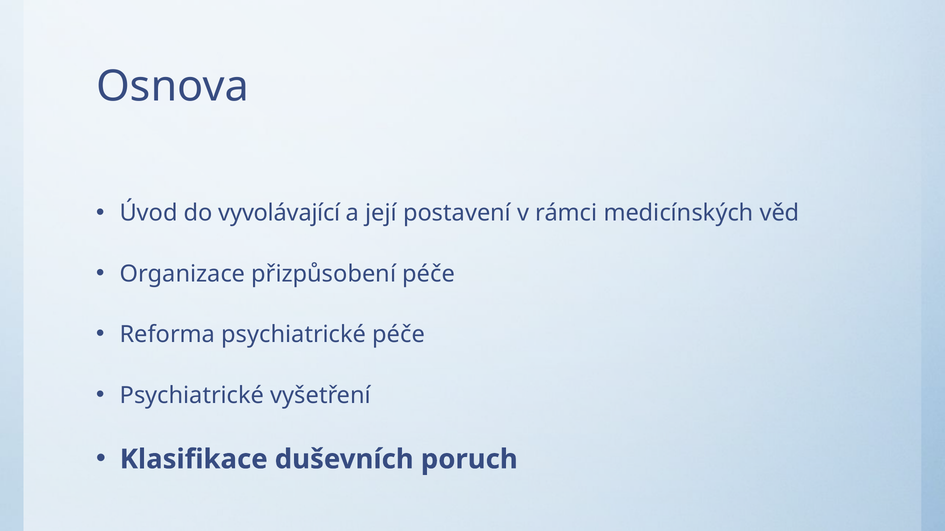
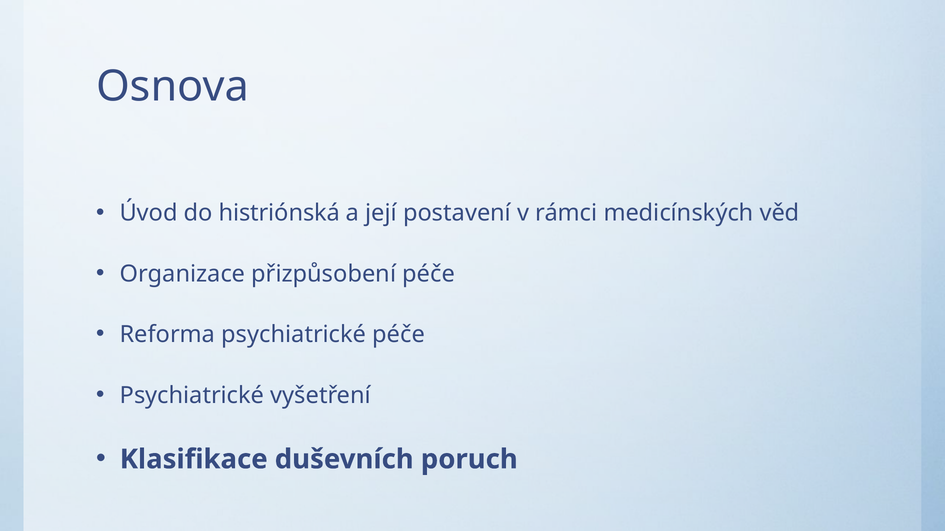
vyvolávající: vyvolávající -> histriónská
